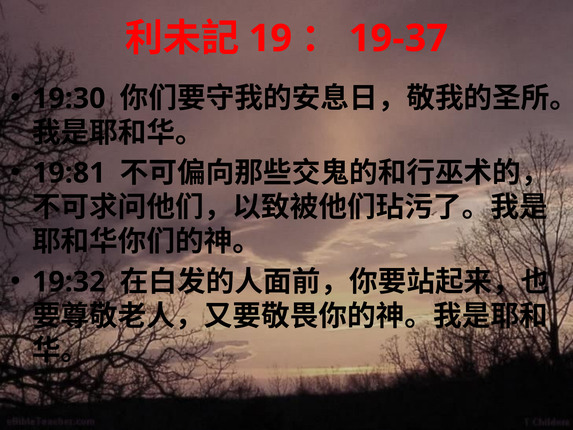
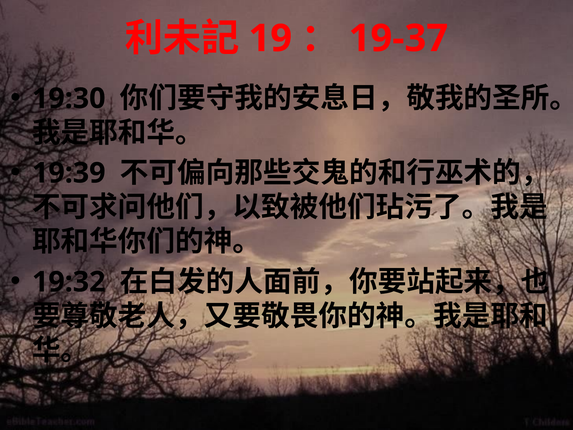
19:81: 19:81 -> 19:39
